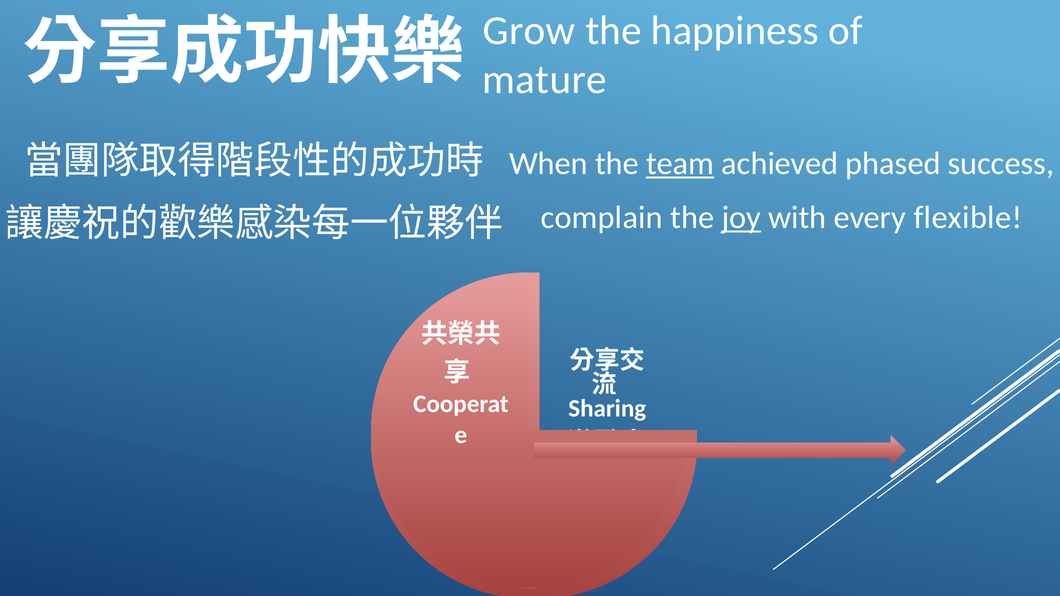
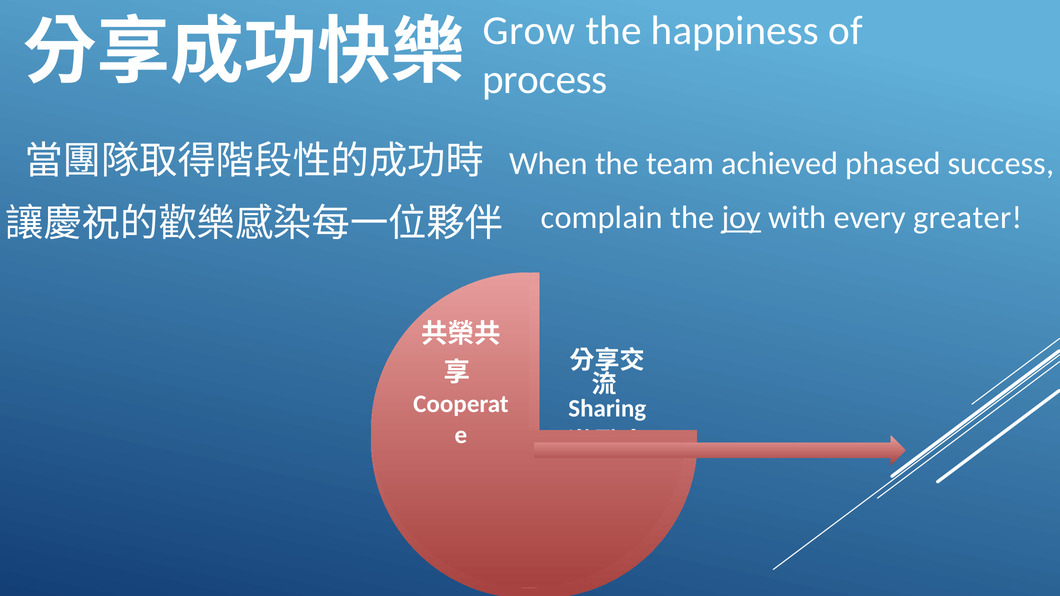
mature: mature -> process
team underline: present -> none
flexible: flexible -> greater
